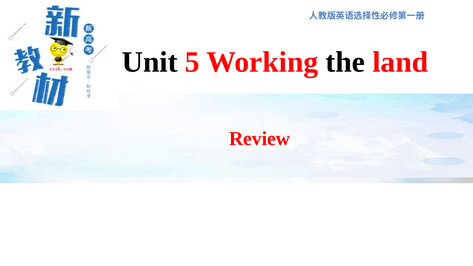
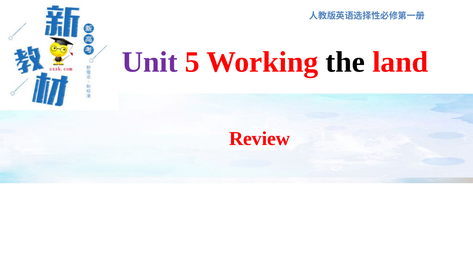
Unit colour: black -> purple
